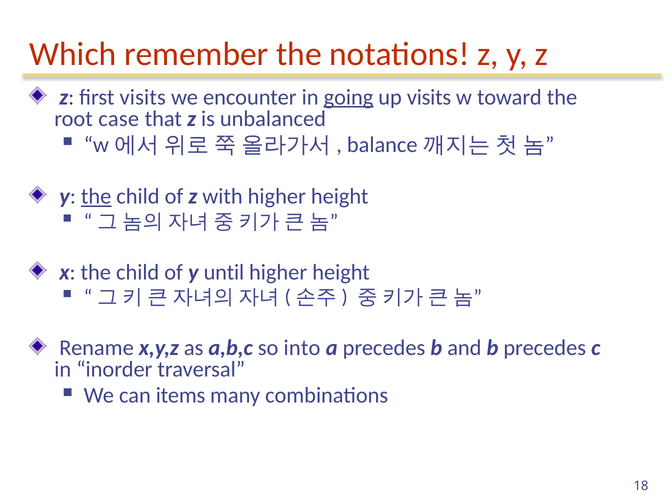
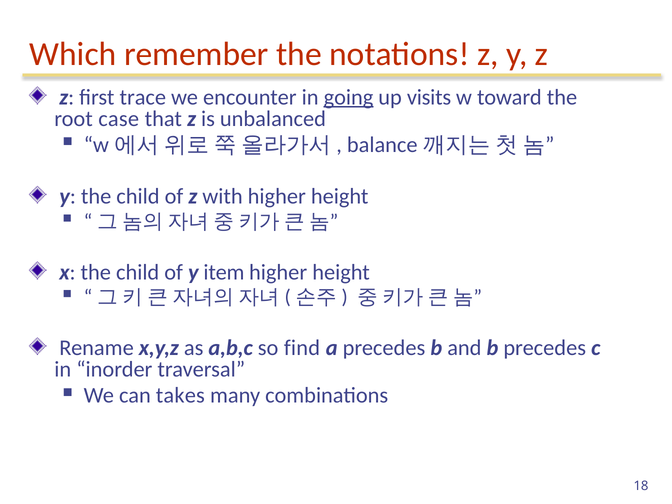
first visits: visits -> trace
the at (96, 197) underline: present -> none
until: until -> item
into: into -> find
items: items -> takes
